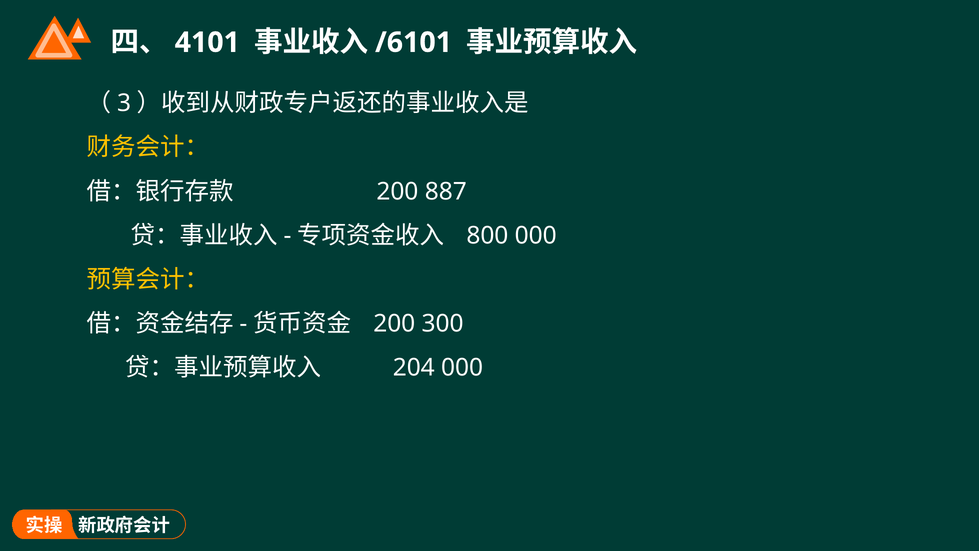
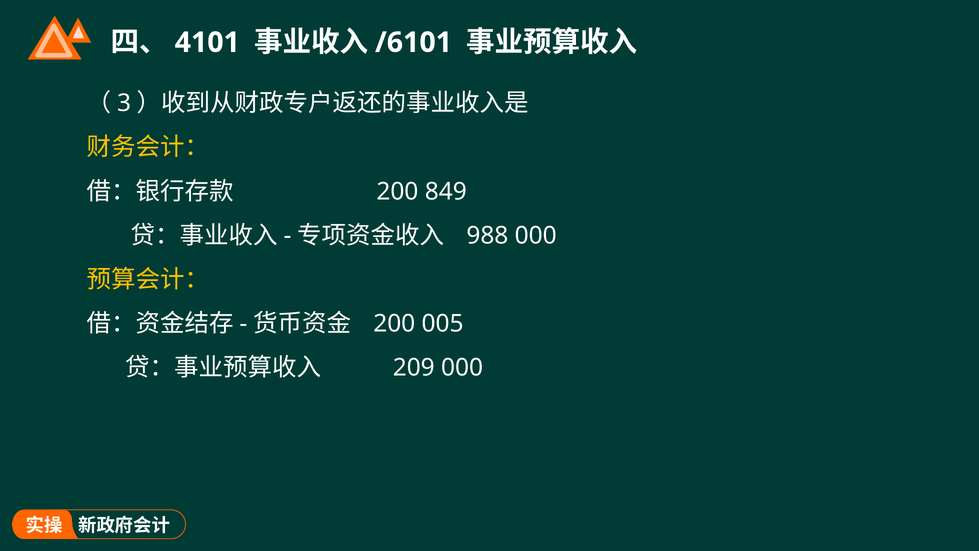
887: 887 -> 849
800: 800 -> 988
300: 300 -> 005
204: 204 -> 209
